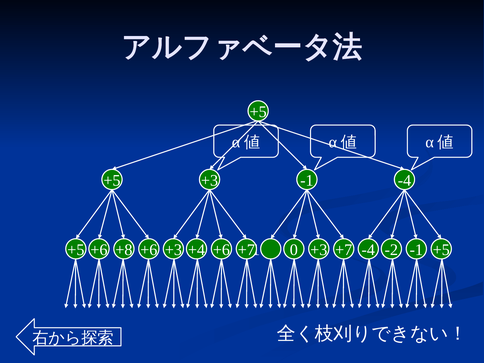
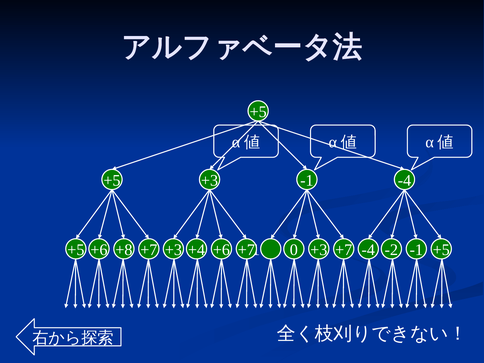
+8 +6: +6 -> +7
